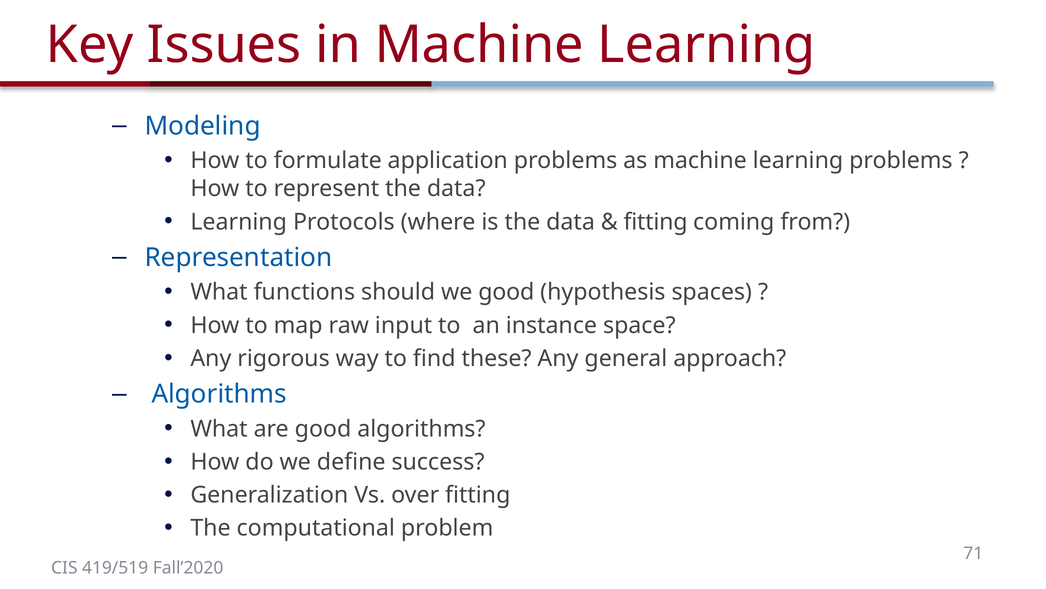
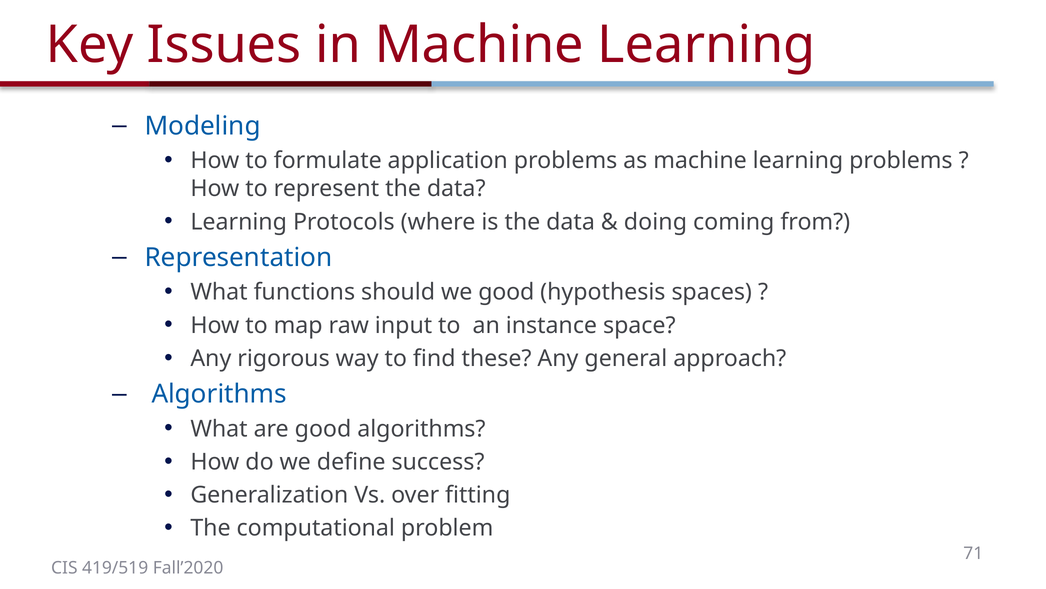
fitting at (656, 222): fitting -> doing
